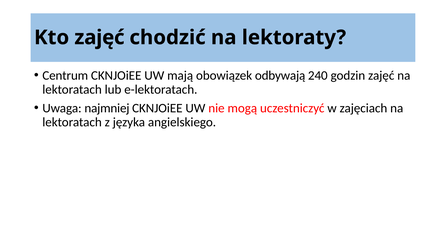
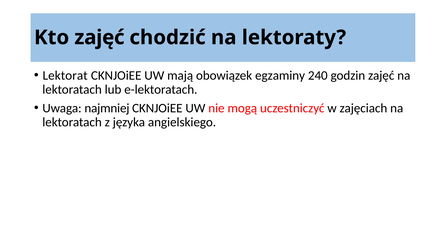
Centrum: Centrum -> Lektorat
odbywają: odbywają -> egzaminy
